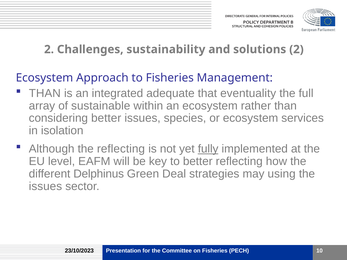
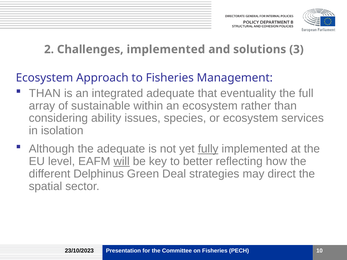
Challenges sustainability: sustainability -> implemented
solutions 2: 2 -> 3
considering better: better -> ability
the reflecting: reflecting -> adequate
will underline: none -> present
using: using -> direct
issues at (45, 186): issues -> spatial
